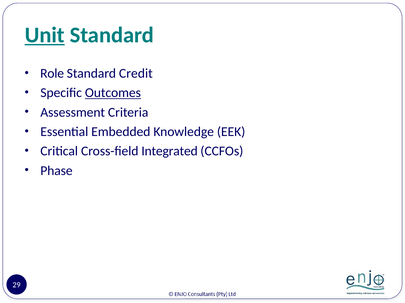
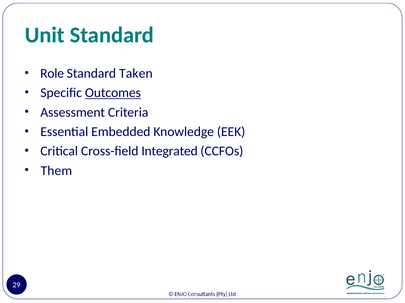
Unit underline: present -> none
Credit: Credit -> Taken
Phase: Phase -> Them
